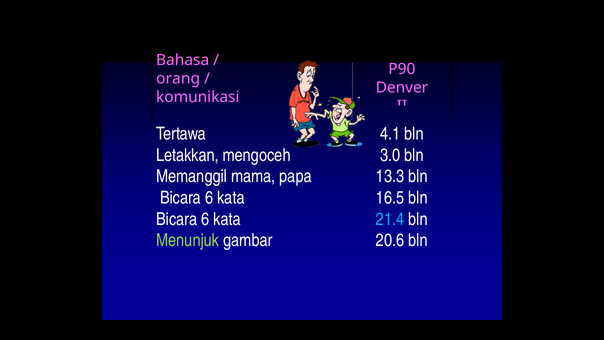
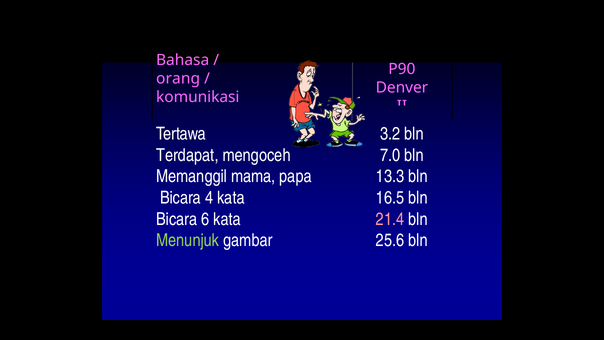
4.1: 4.1 -> 3.2
Letakkan: Letakkan -> Terdapat
3.0: 3.0 -> 7.0
6 at (209, 198): 6 -> 4
21.4 colour: light blue -> pink
20.6: 20.6 -> 25.6
